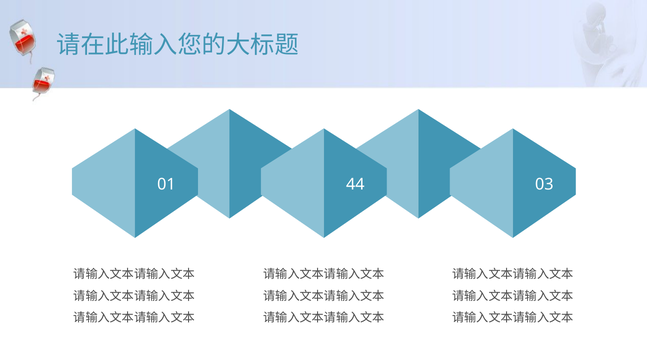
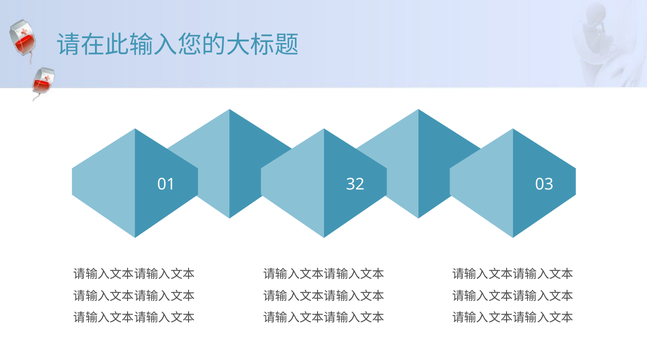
44: 44 -> 32
